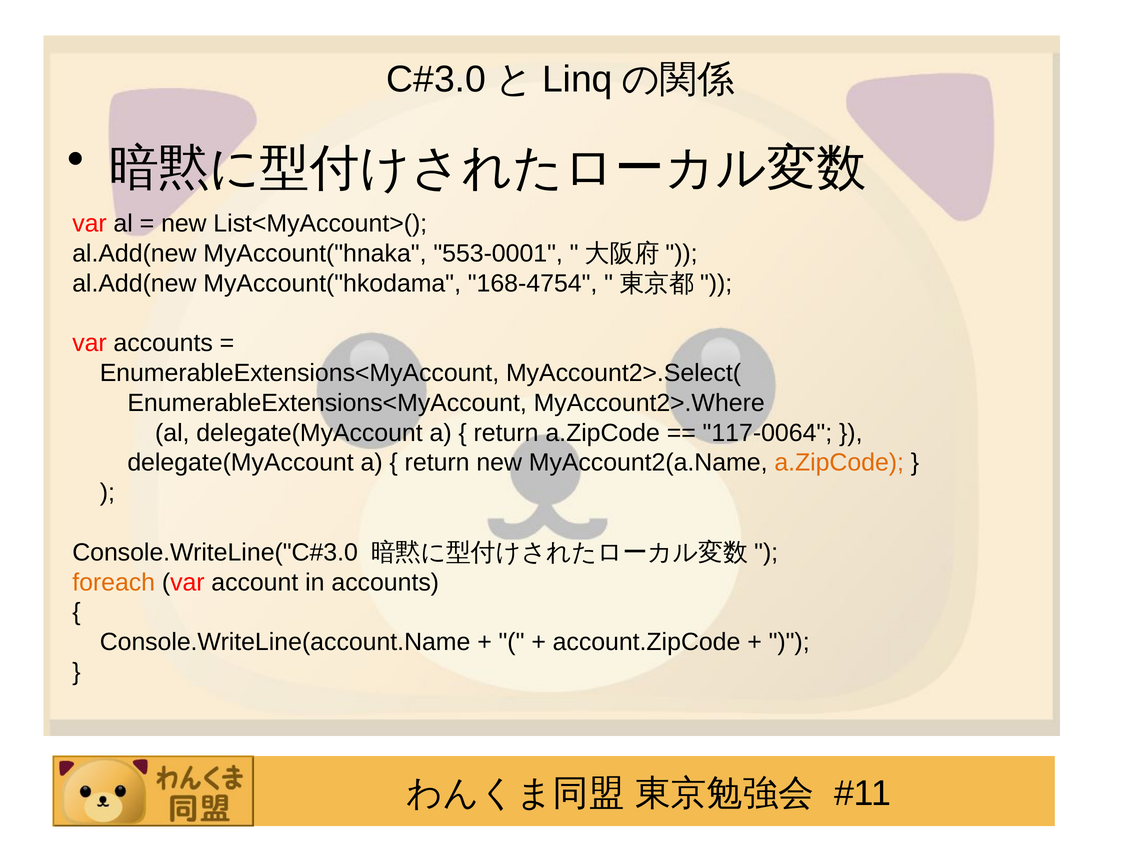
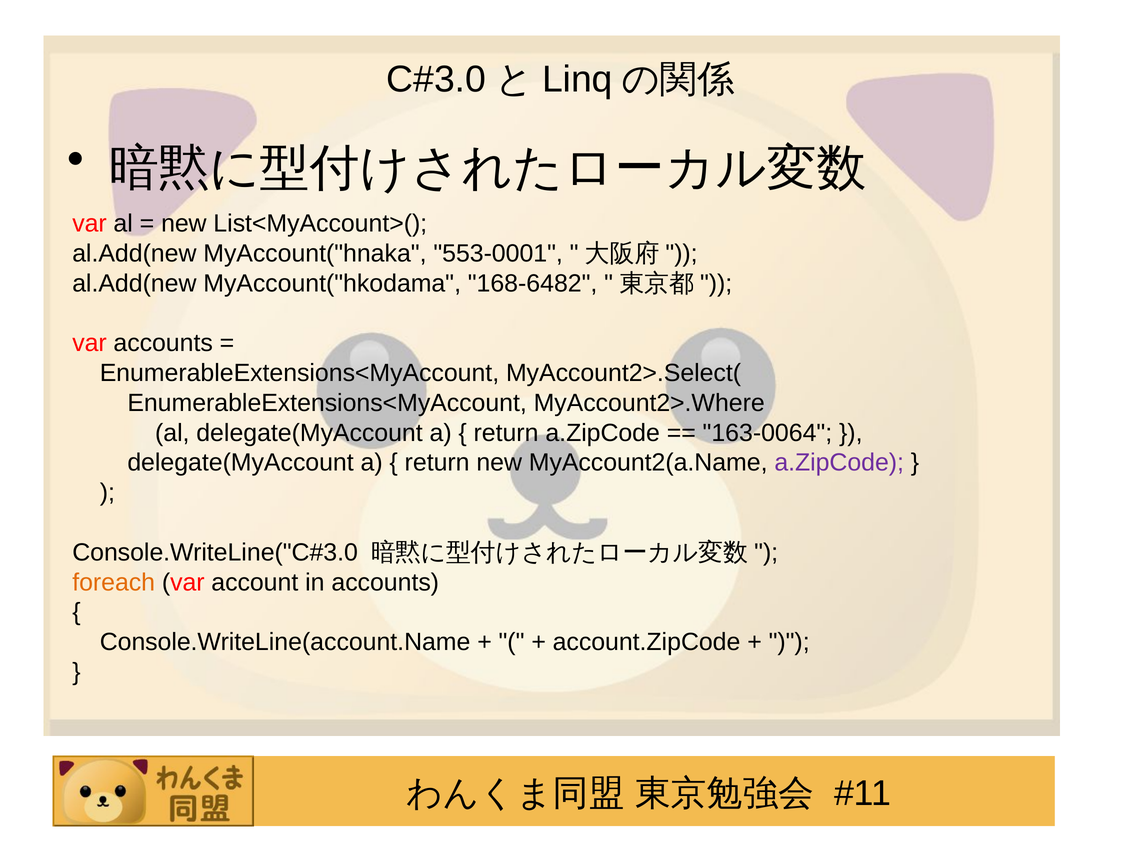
168-4754: 168-4754 -> 168-6482
117-0064: 117-0064 -> 163-0064
a.ZipCode at (839, 463) colour: orange -> purple
